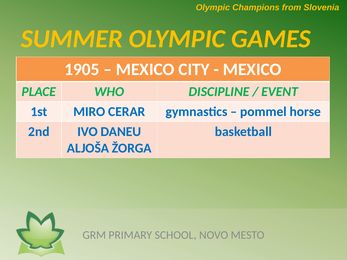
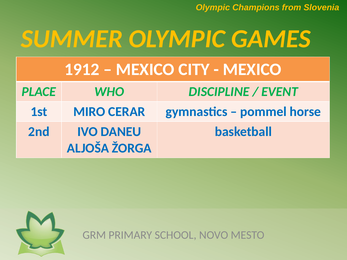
1905: 1905 -> 1912
